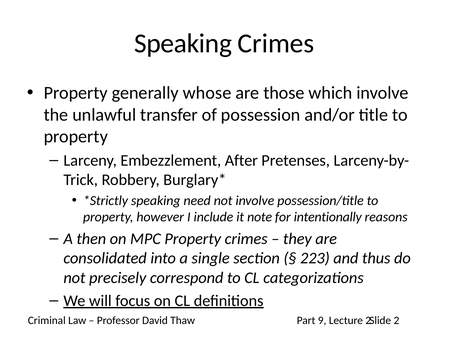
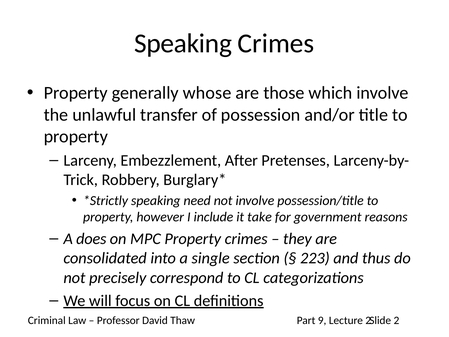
note: note -> take
intentionally: intentionally -> government
then: then -> does
